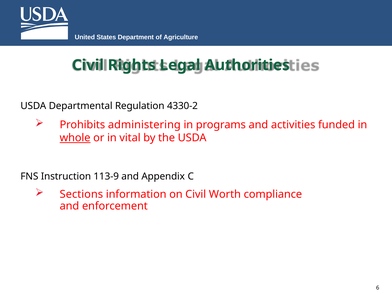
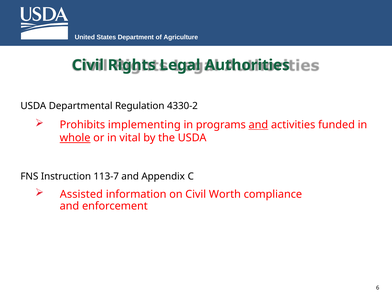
administering: administering -> implementing
and at (258, 125) underline: none -> present
113-9: 113-9 -> 113-7
Sections: Sections -> Assisted
